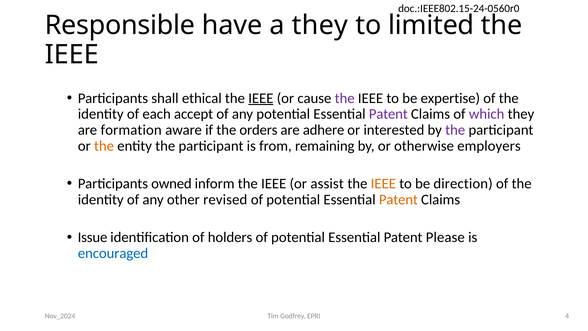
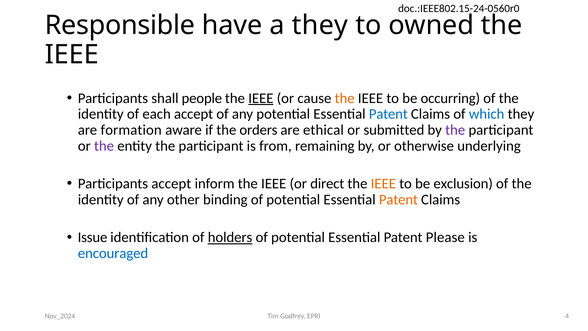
limited: limited -> owned
ethical: ethical -> people
the at (345, 98) colour: purple -> orange
expertise: expertise -> occurring
Patent at (388, 114) colour: purple -> blue
which colour: purple -> blue
adhere: adhere -> ethical
interested: interested -> submitted
the at (104, 146) colour: orange -> purple
employers: employers -> underlying
Participants owned: owned -> accept
assist: assist -> direct
direction: direction -> exclusion
revised: revised -> binding
holders underline: none -> present
